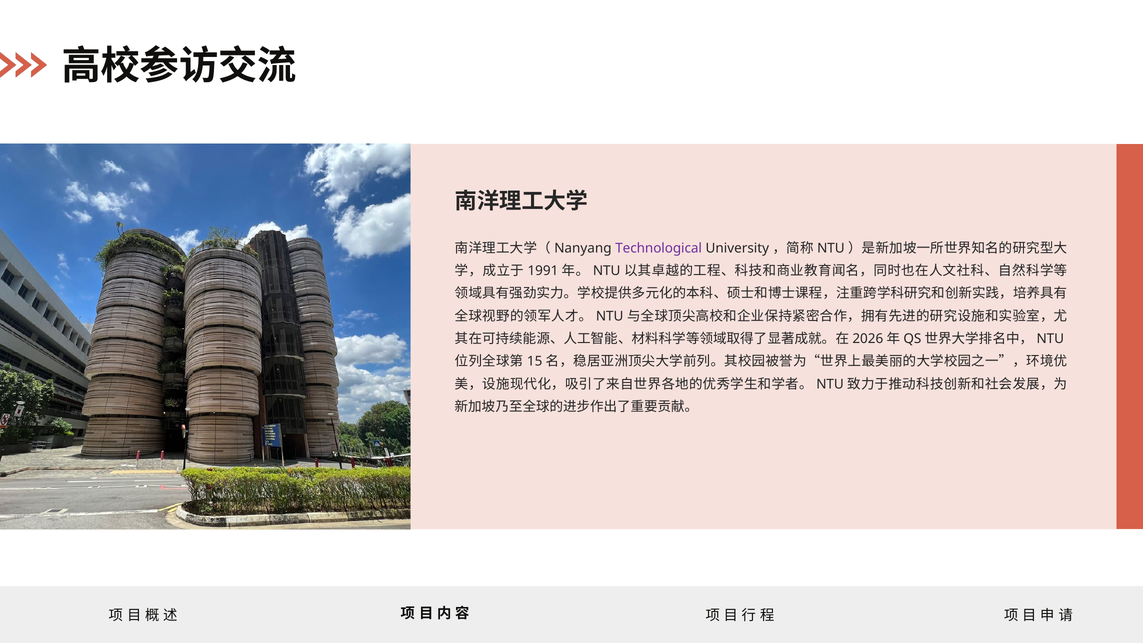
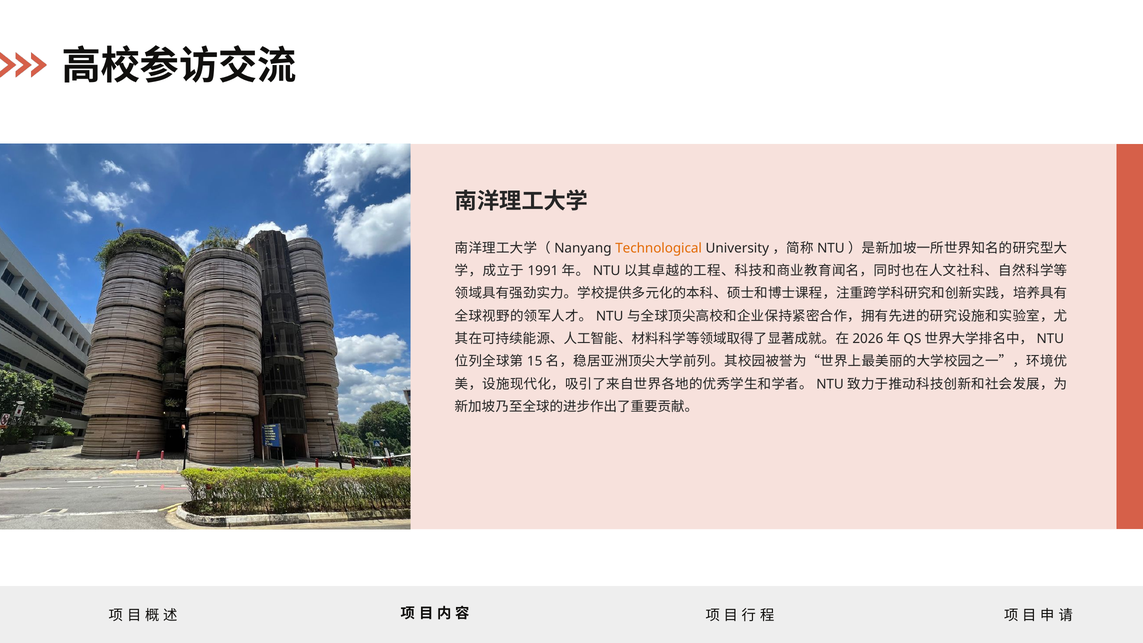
Technological colour: purple -> orange
